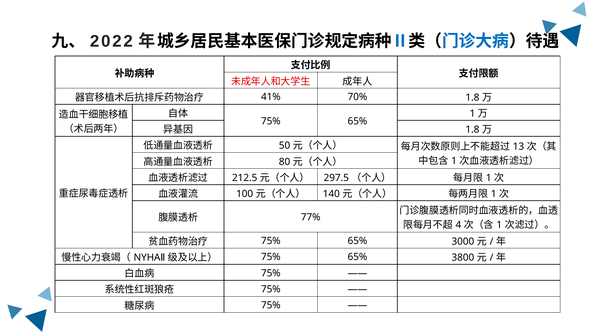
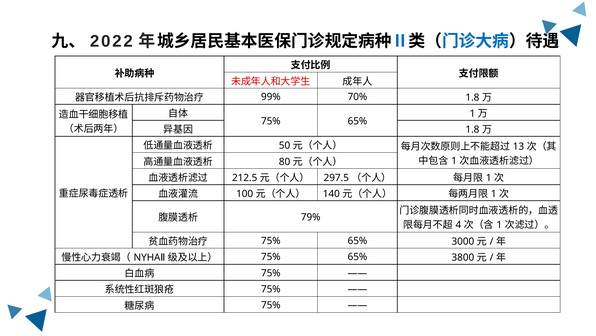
41%: 41% -> 99%
77%: 77% -> 79%
